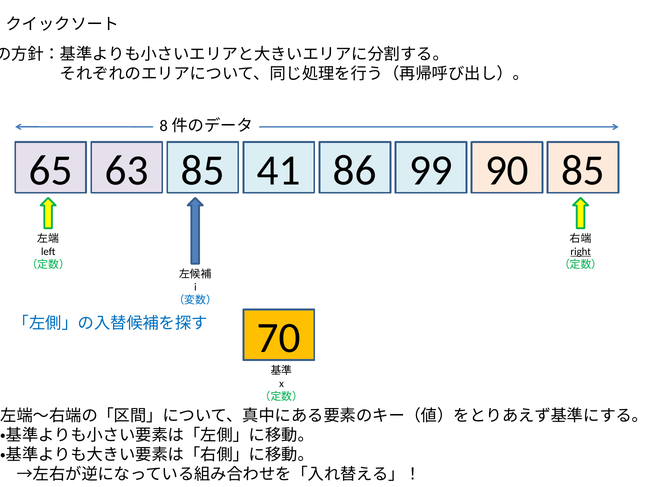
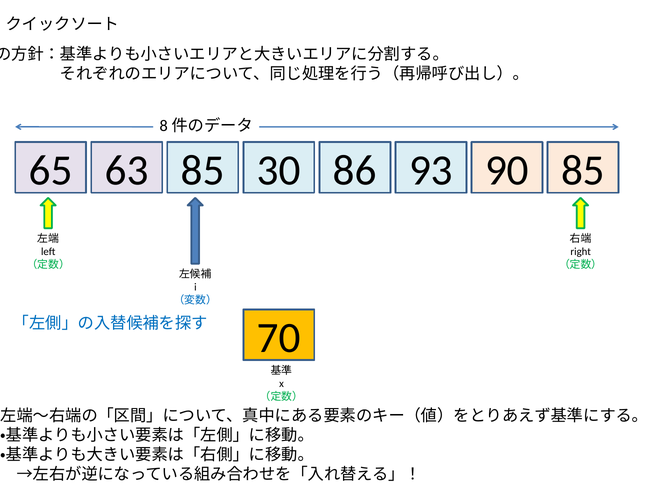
41: 41 -> 30
99: 99 -> 93
right underline: present -> none
